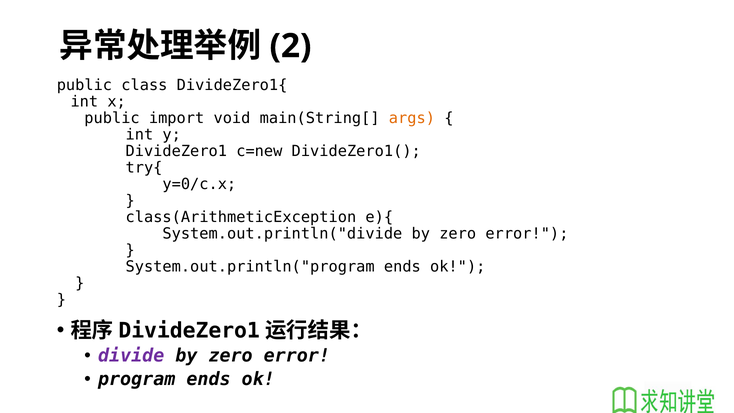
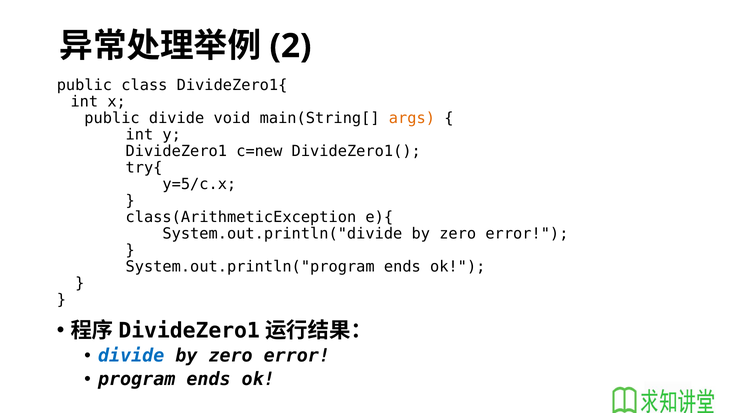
public import: import -> divide
y=0/c.x: y=0/c.x -> y=5/c.x
divide at (131, 356) colour: purple -> blue
